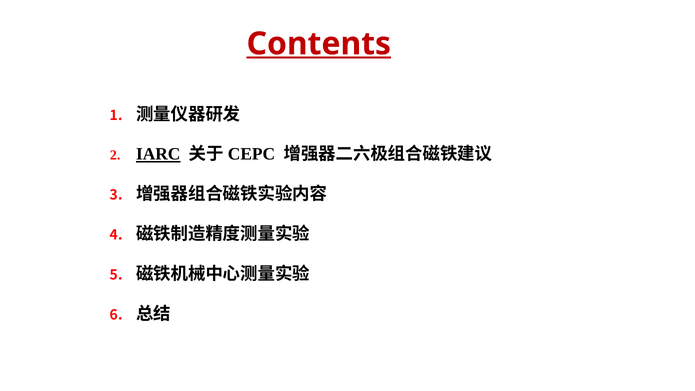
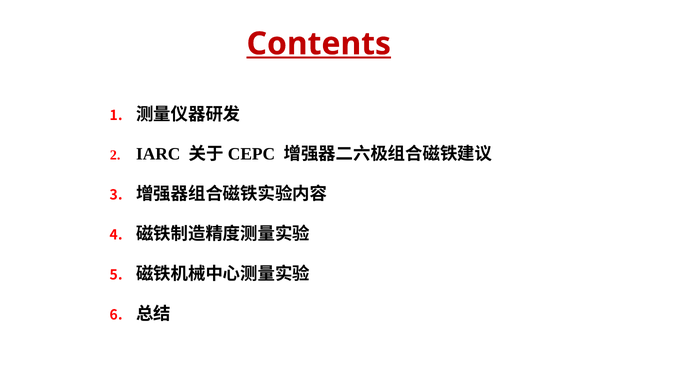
IARC underline: present -> none
